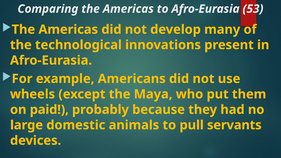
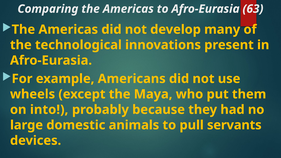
53: 53 -> 63
paid: paid -> into
